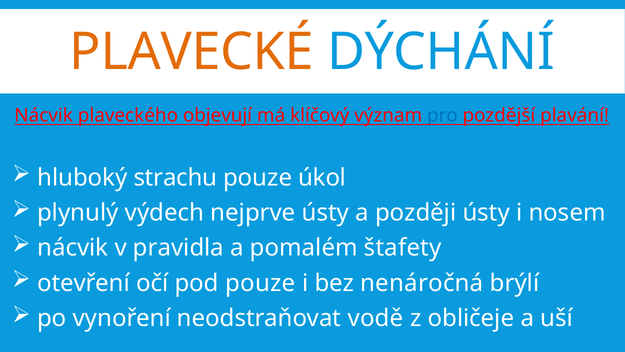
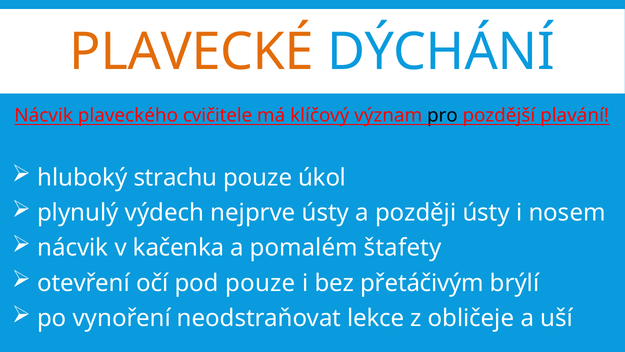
objevují: objevují -> cvičitele
pro colour: blue -> black
pravidla: pravidla -> kačenka
nenáročná: nenáročná -> přetáčivým
vodě: vodě -> lekce
